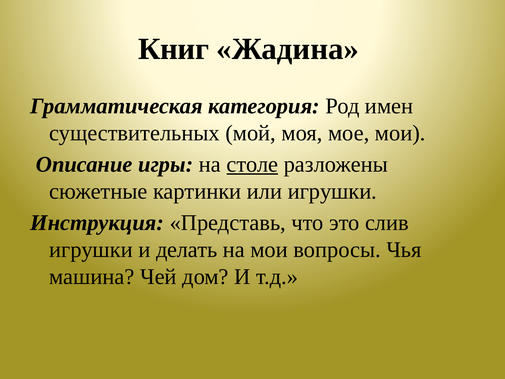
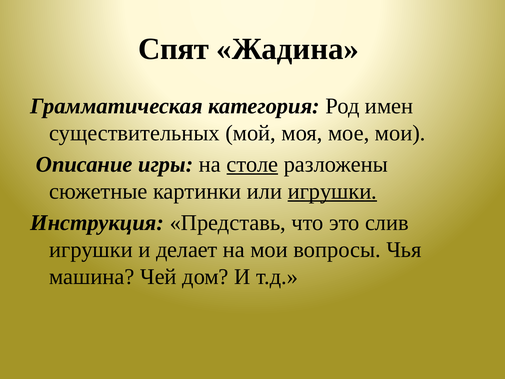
Книг: Книг -> Спят
игрушки at (332, 191) underline: none -> present
делать: делать -> делает
